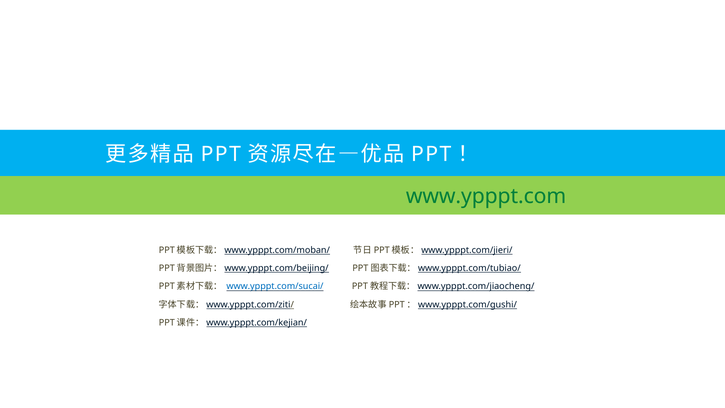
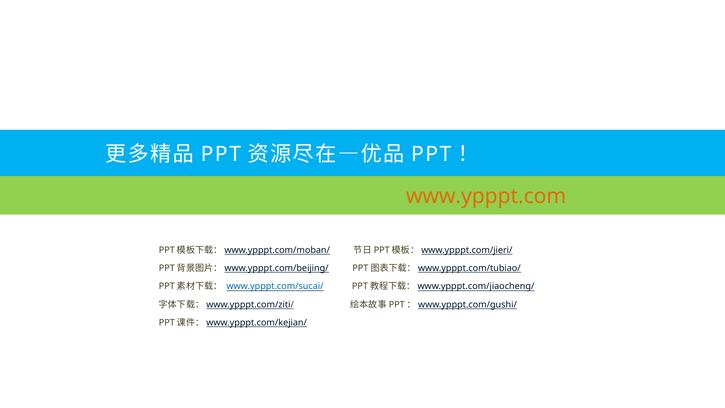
www.ypppt.com colour: green -> orange
